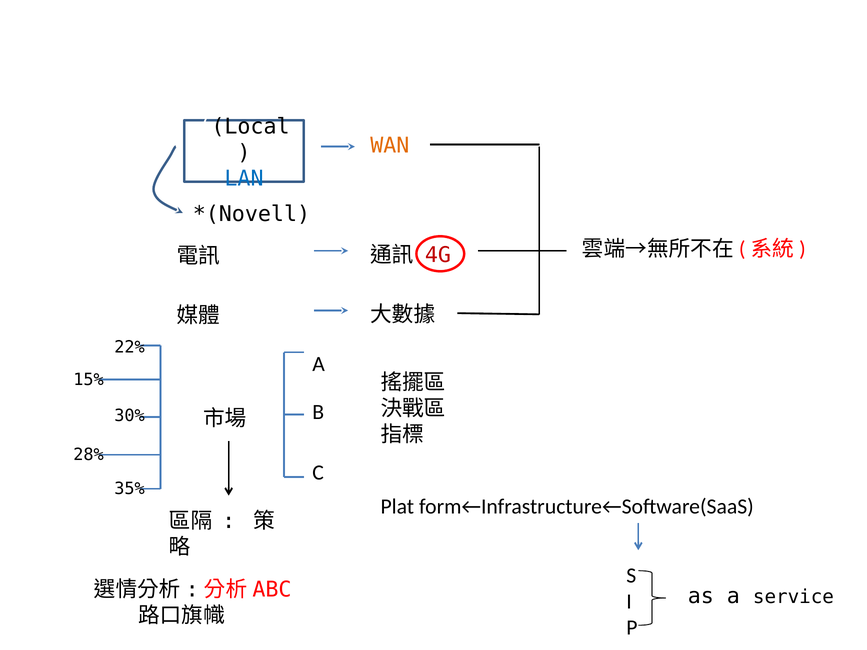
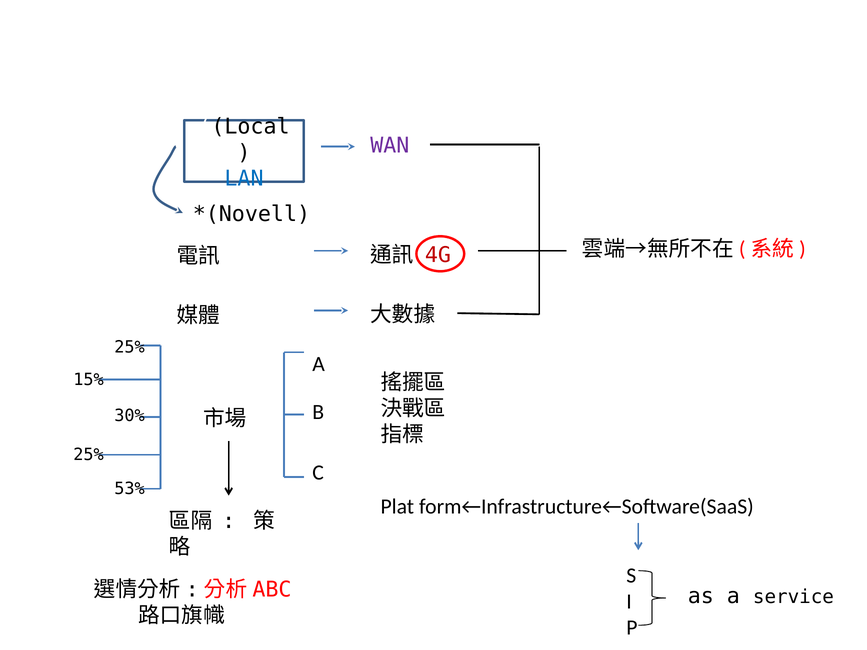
WAN colour: orange -> purple
22% at (129, 348): 22% -> 25%
28% at (89, 455): 28% -> 25%
35%: 35% -> 53%
